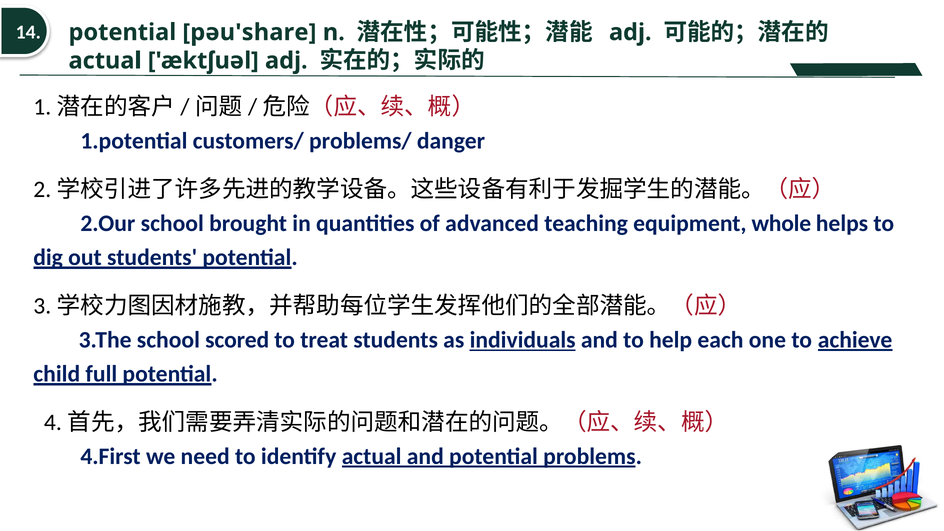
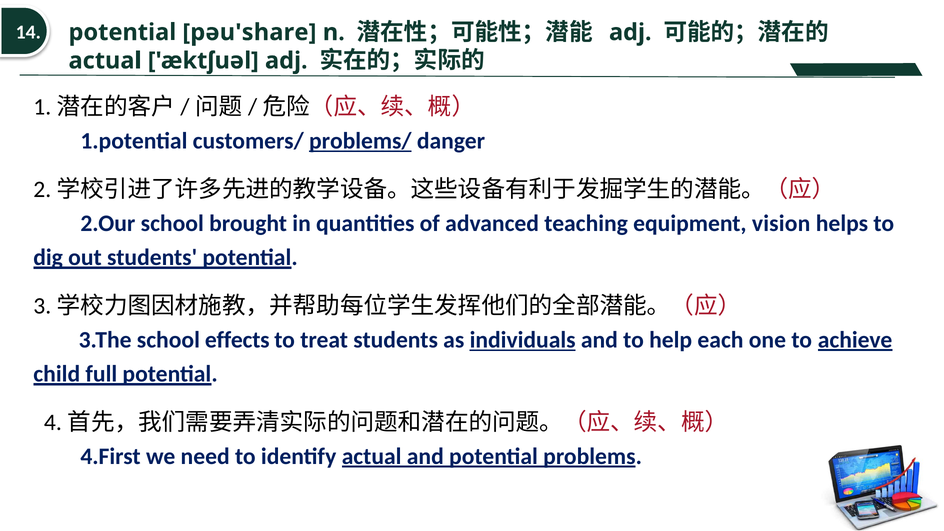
problems/ underline: none -> present
whole: whole -> vision
scored: scored -> effects
